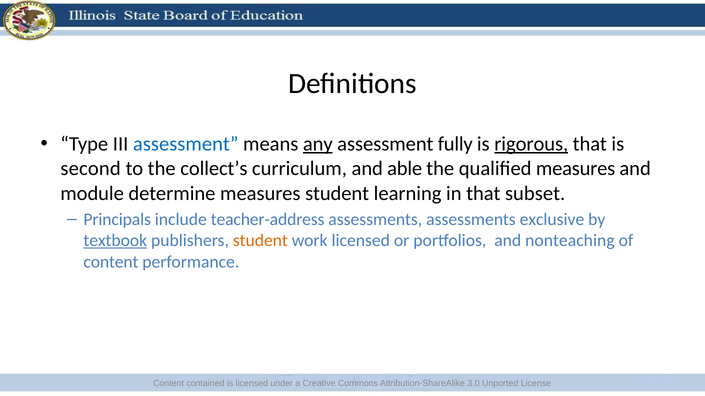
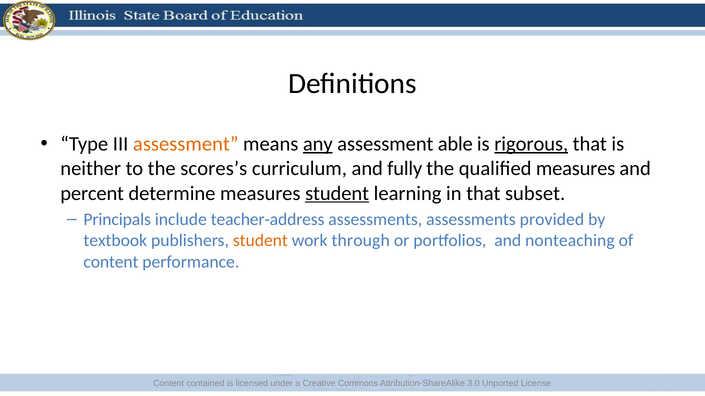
assessment at (186, 144) colour: blue -> orange
fully: fully -> able
second: second -> neither
collect’s: collect’s -> scores’s
able: able -> fully
module: module -> percent
student at (337, 194) underline: none -> present
exclusive: exclusive -> provided
textbook underline: present -> none
work licensed: licensed -> through
